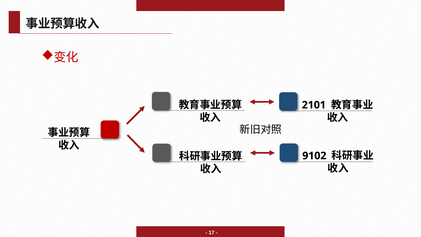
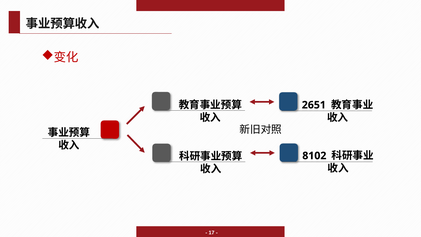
2101: 2101 -> 2651
9102: 9102 -> 8102
